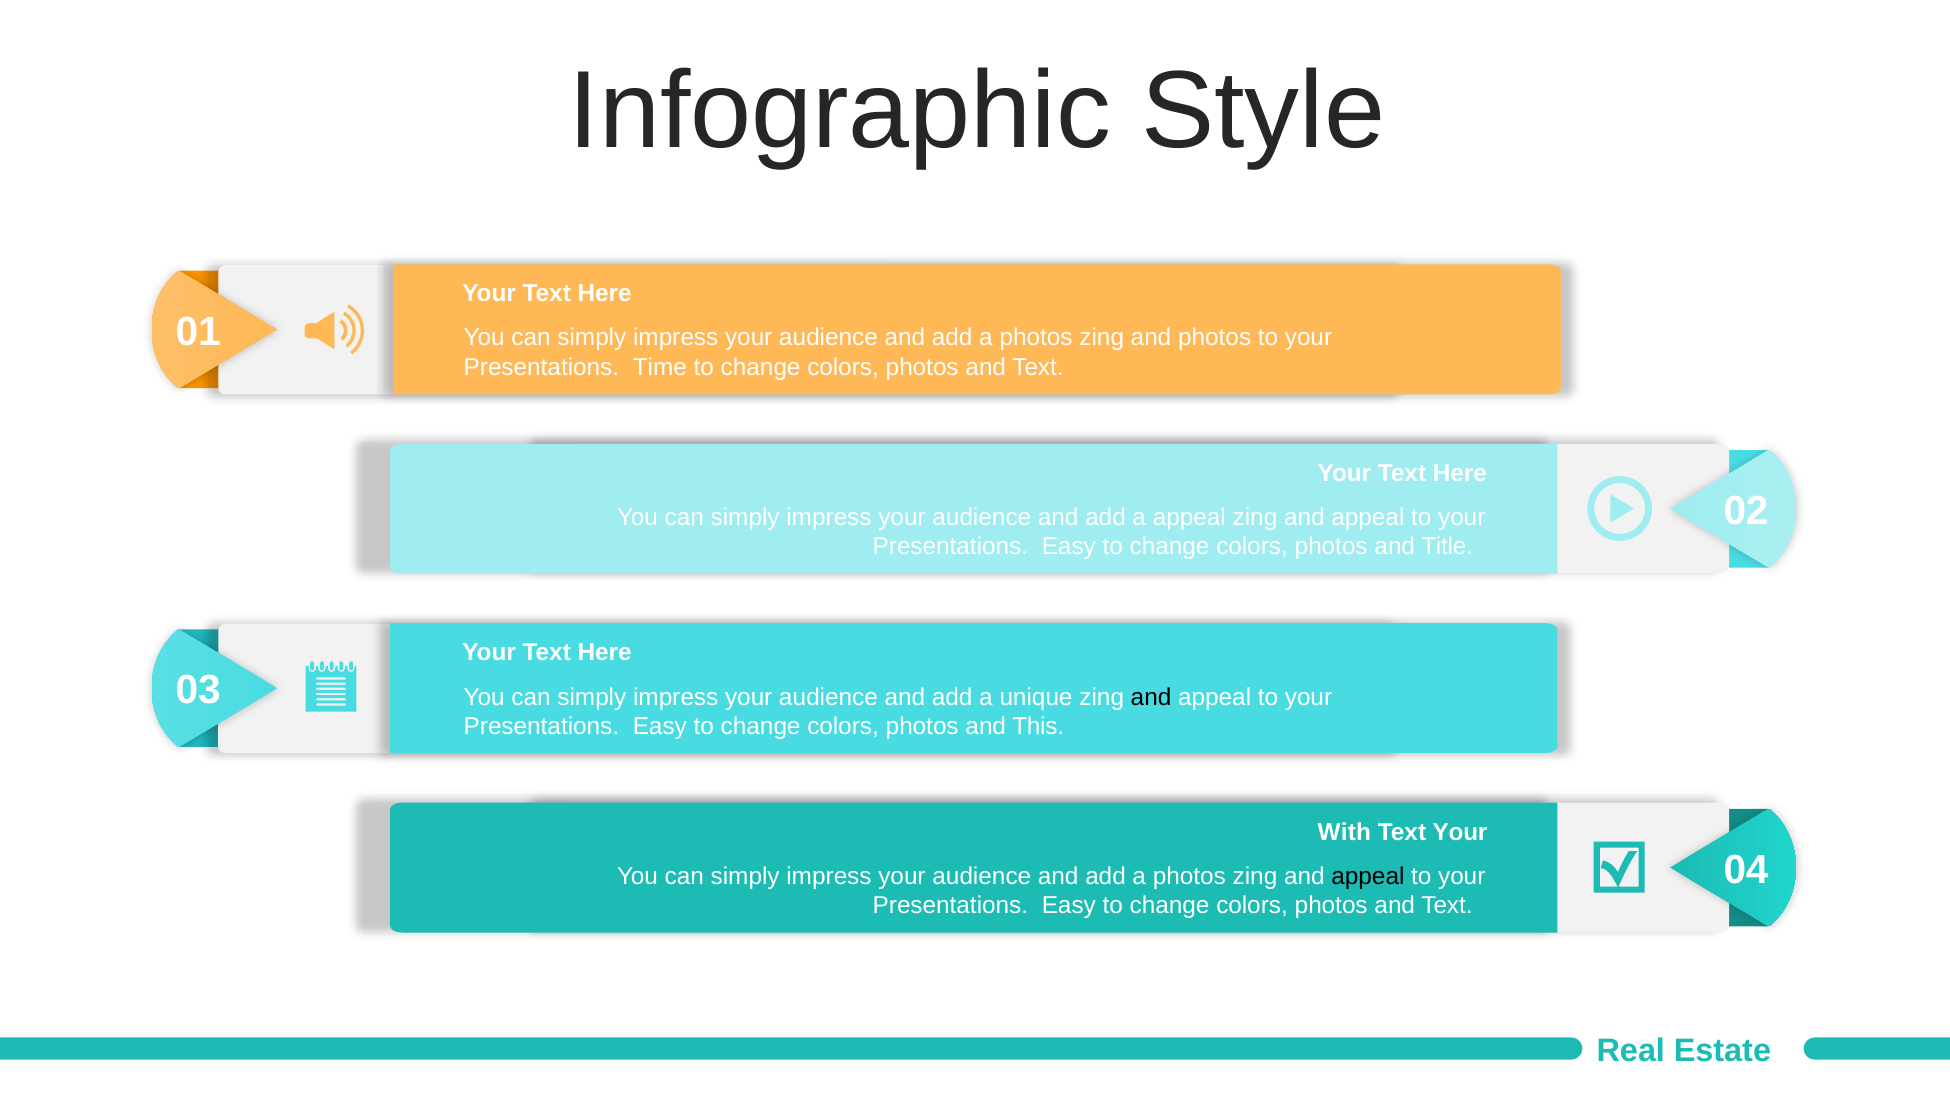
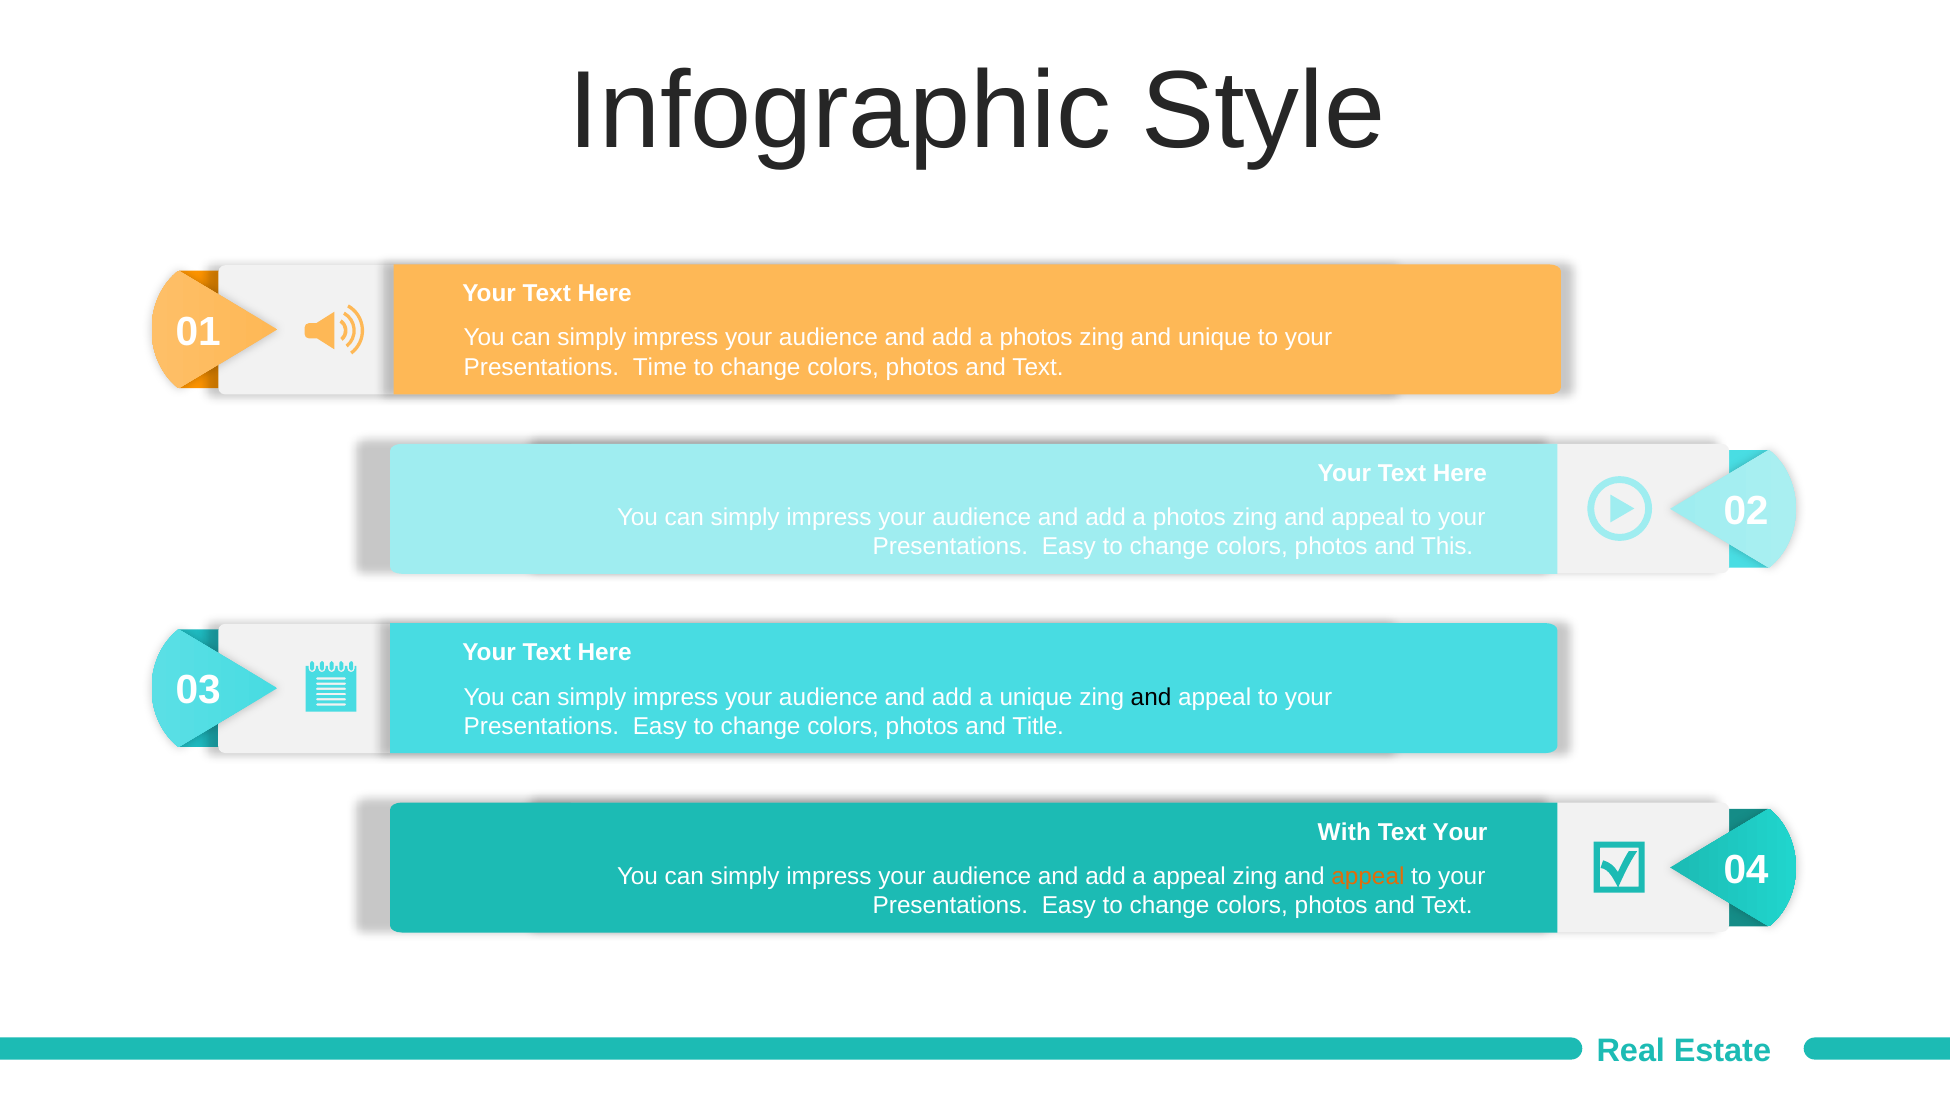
and photos: photos -> unique
appeal at (1189, 517): appeal -> photos
Title: Title -> This
This: This -> Title
photos at (1189, 876): photos -> appeal
appeal at (1368, 876) colour: black -> orange
